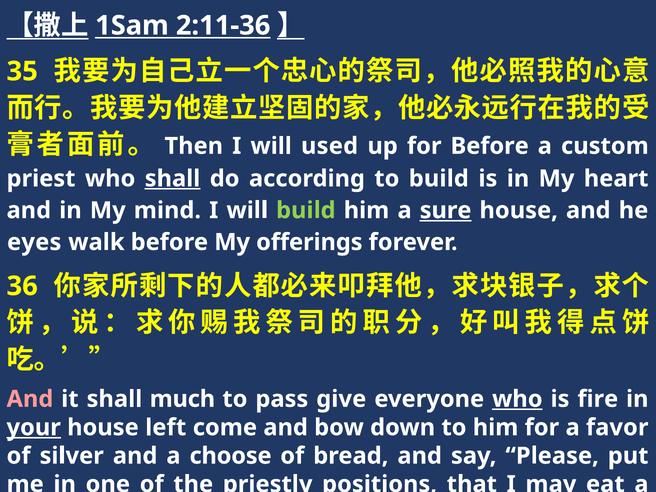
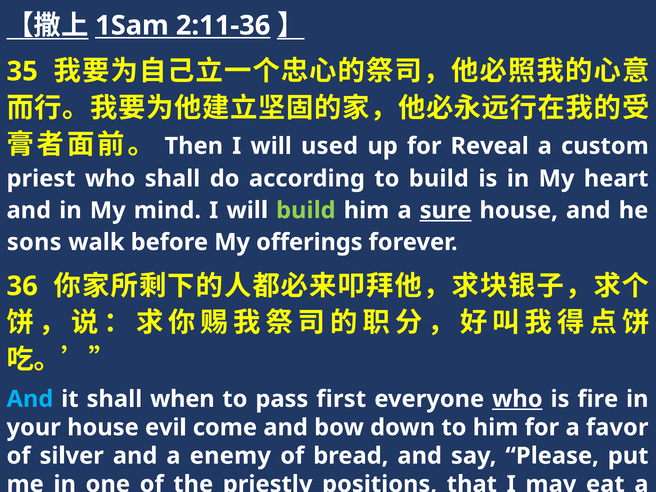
for Before: Before -> Reveal
shall at (173, 179) underline: present -> none
eyes: eyes -> sons
And at (30, 399) colour: pink -> light blue
much: much -> when
give: give -> first
your underline: present -> none
left: left -> evil
choose: choose -> enemy
